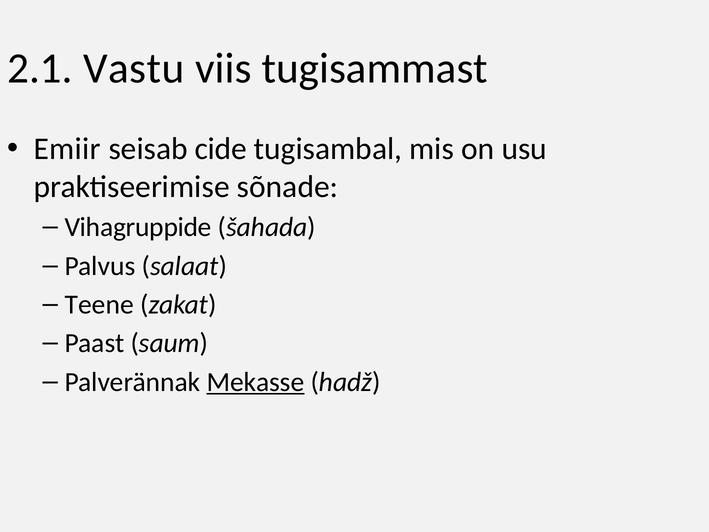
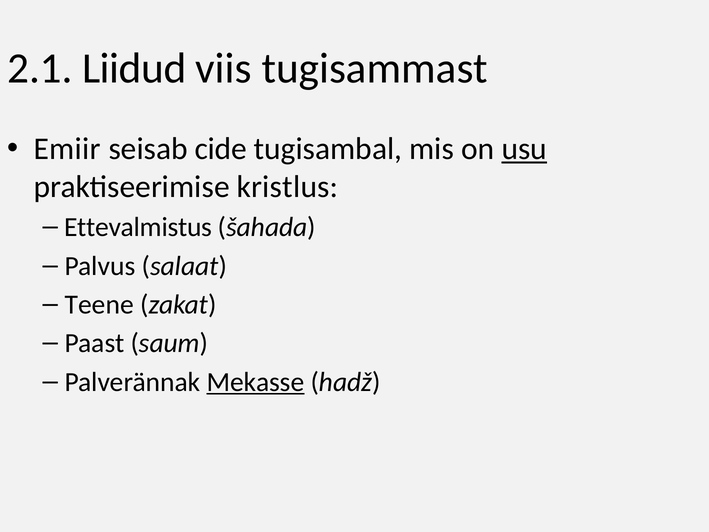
Vastu: Vastu -> Liidud
usu underline: none -> present
sõnade: sõnade -> kristlus
Vihagruppide: Vihagruppide -> Ettevalmistus
